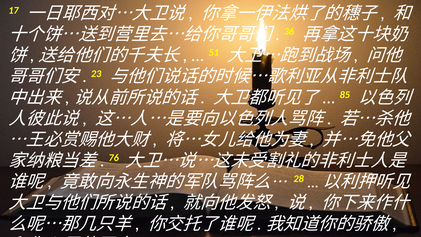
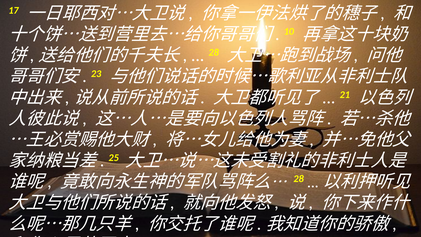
36: 36 -> 10
51 at (214, 53): 51 -> 28
85: 85 -> 21
76: 76 -> 25
